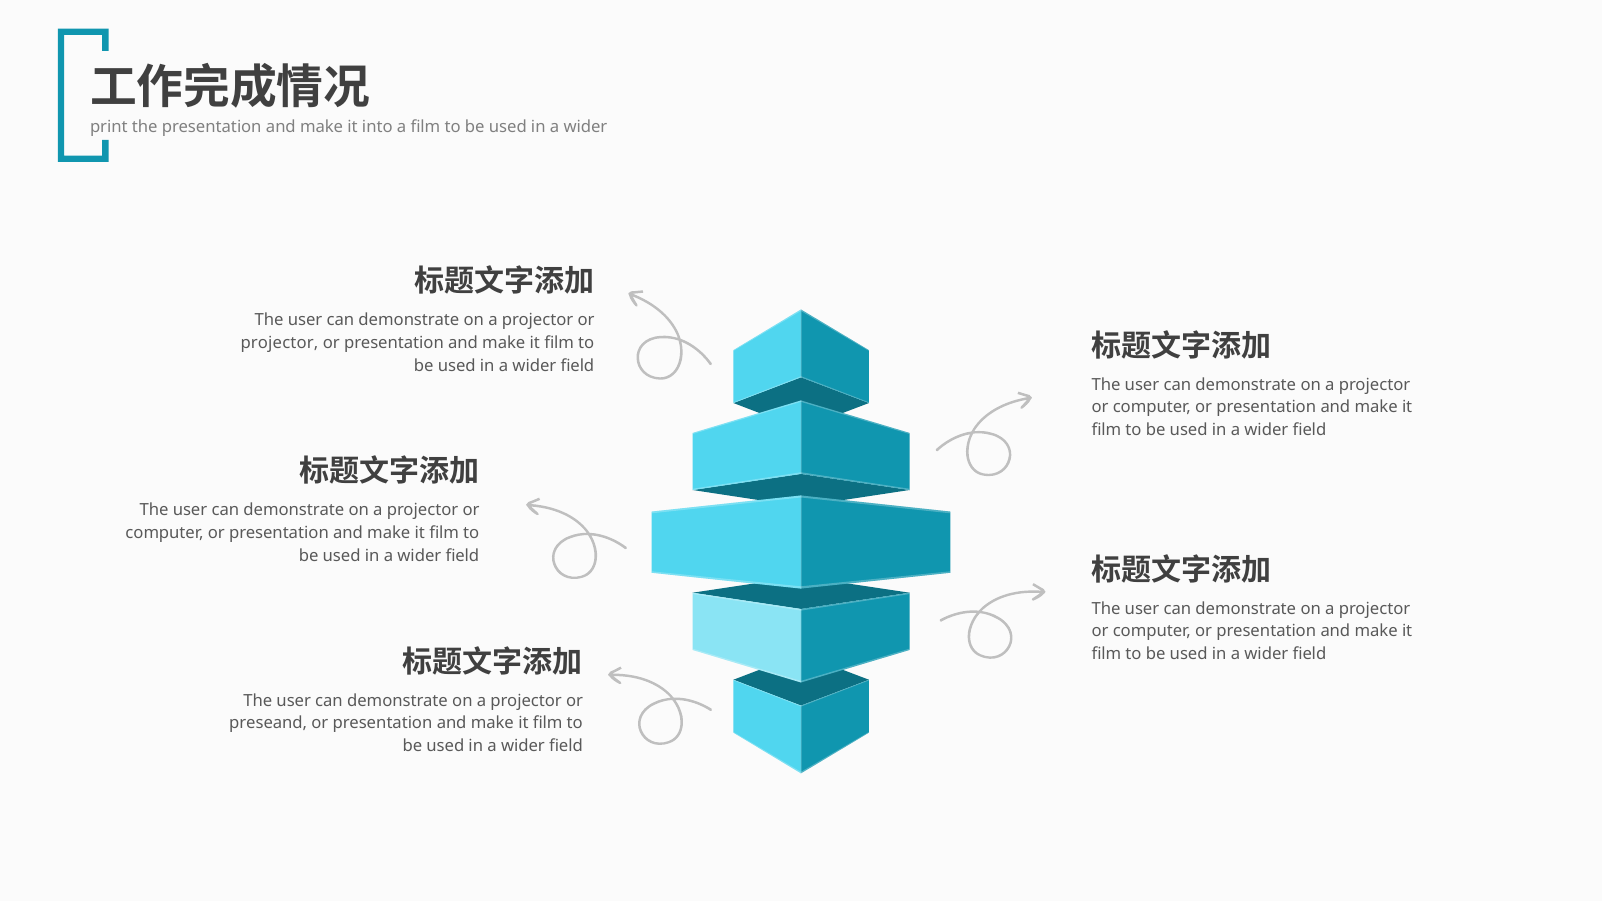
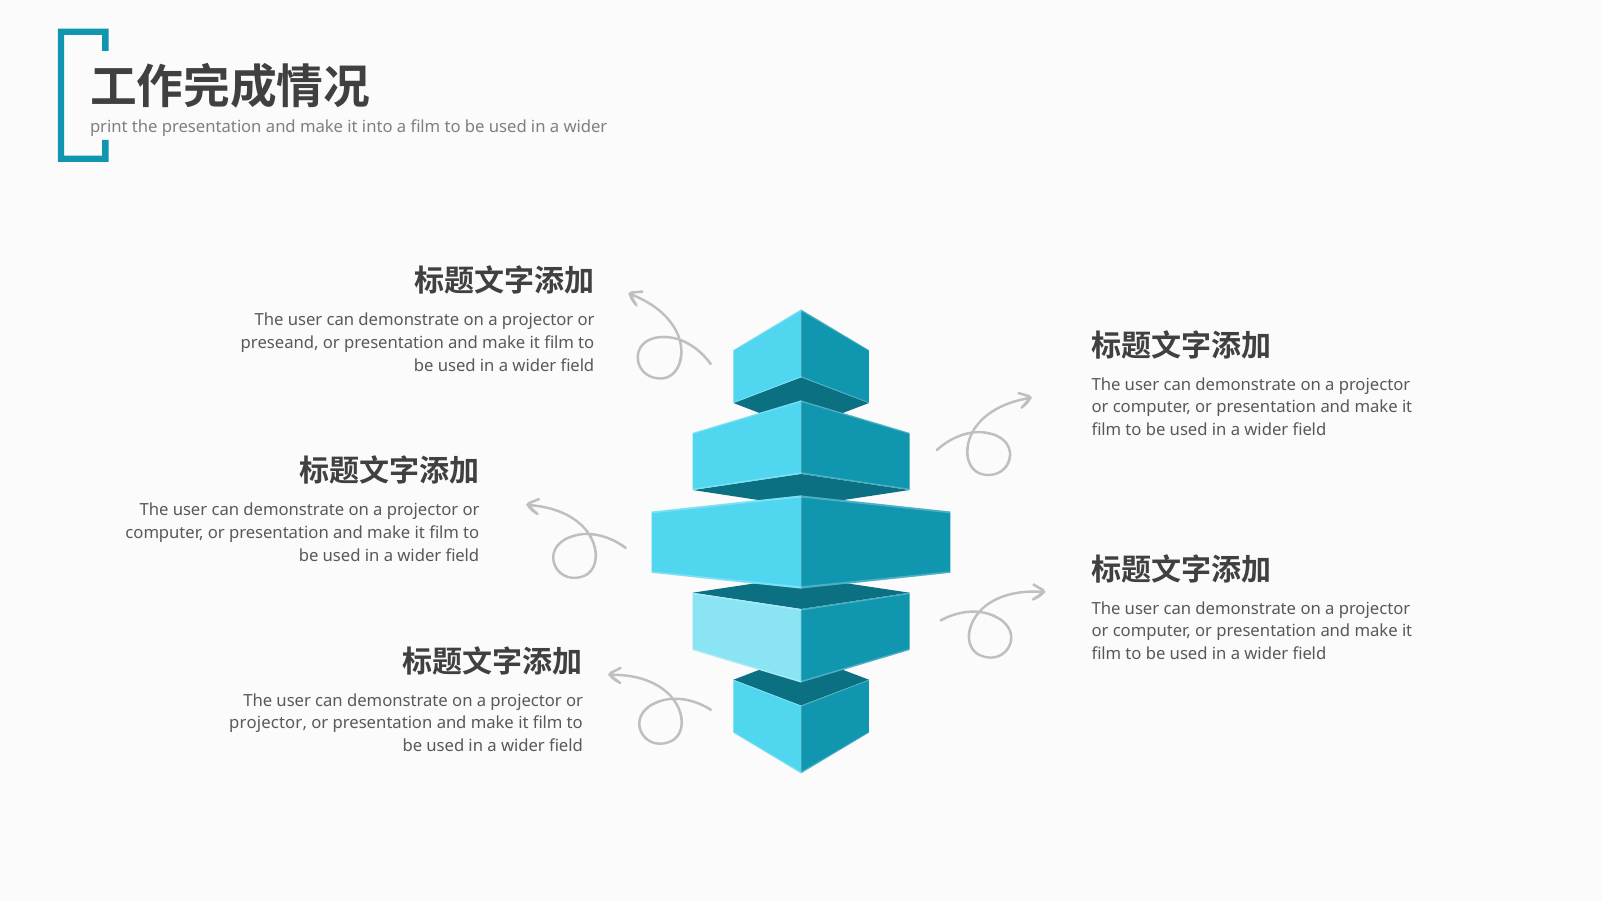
projector at (279, 343): projector -> preseand
preseand at (268, 724): preseand -> projector
